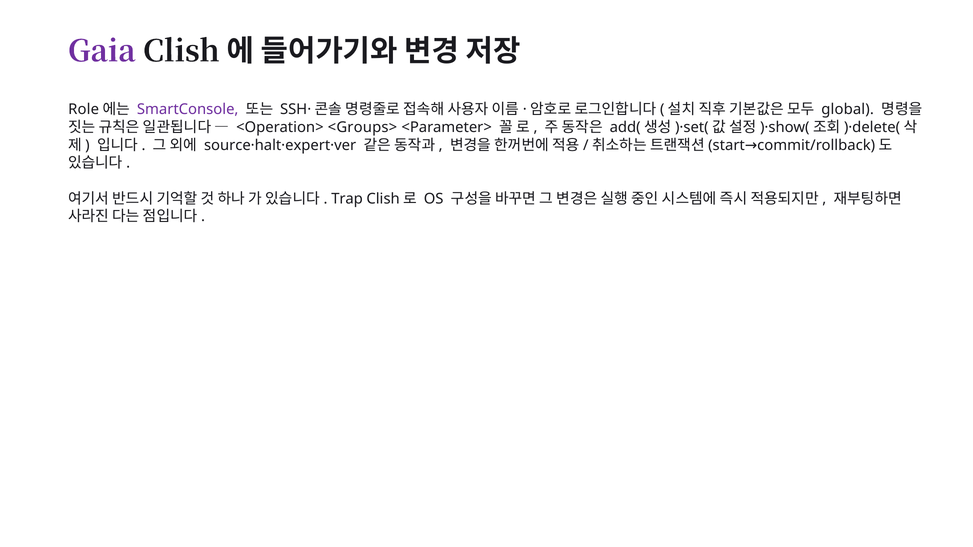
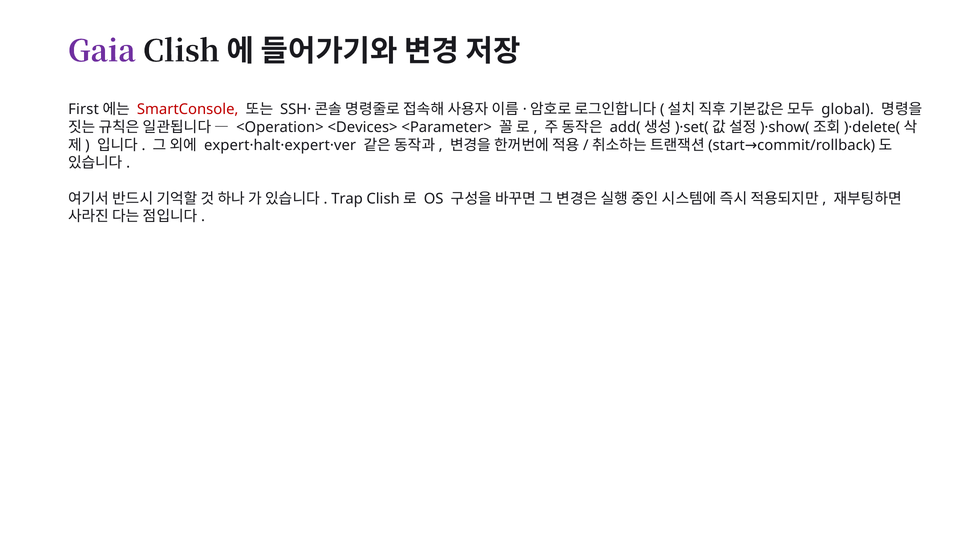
Role: Role -> First
SmartConsole colour: purple -> red
<Groups>: <Groups> -> <Devices>
source·halt·expert·ver: source·halt·expert·ver -> expert·halt·expert·ver
